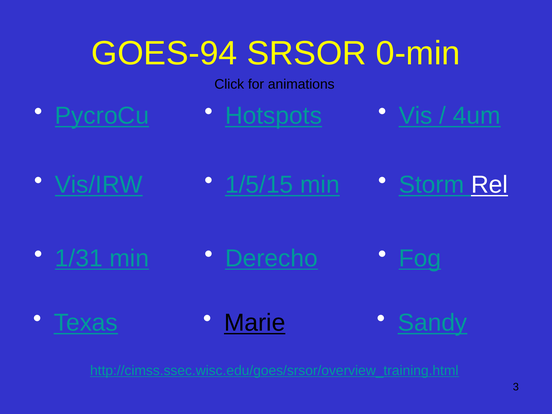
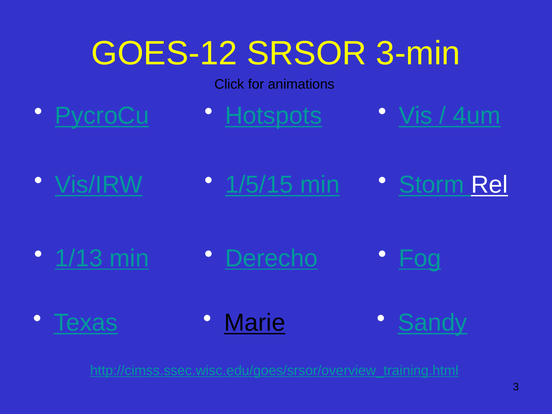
GOES-94: GOES-94 -> GOES-12
0-min: 0-min -> 3-min
1/31: 1/31 -> 1/13
